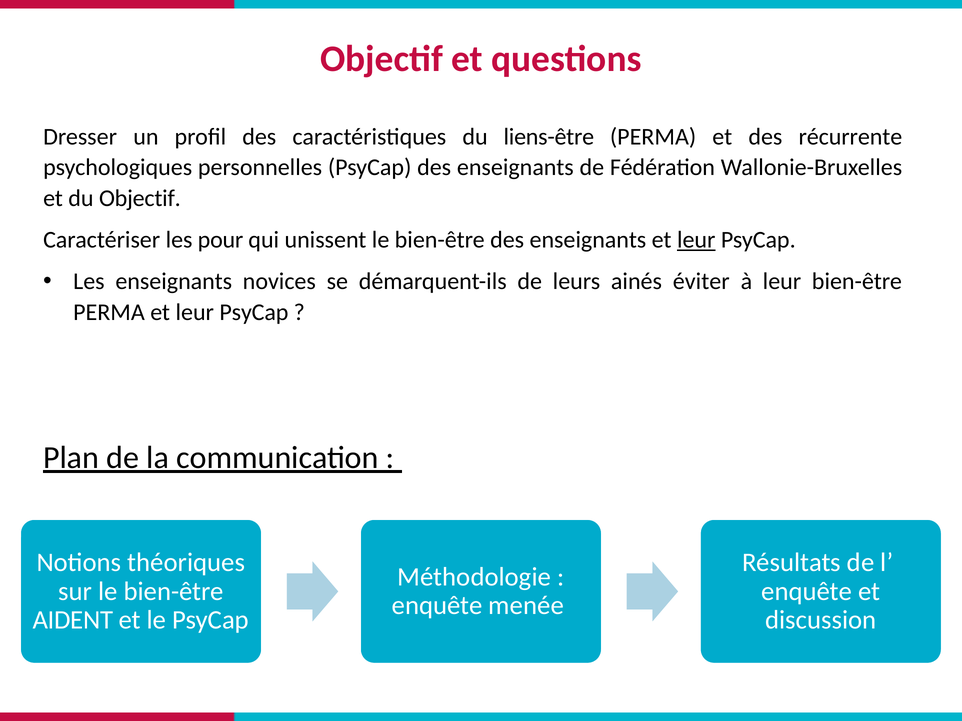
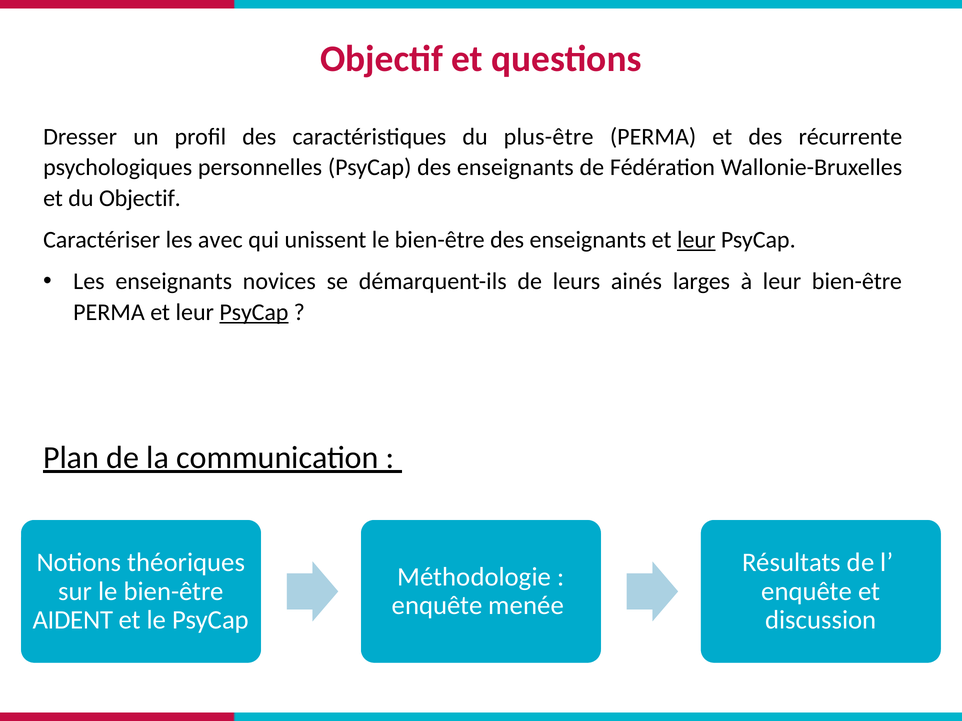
liens-être: liens-être -> plus-être
pour: pour -> avec
éviter: éviter -> larges
PsyCap at (254, 312) underline: none -> present
